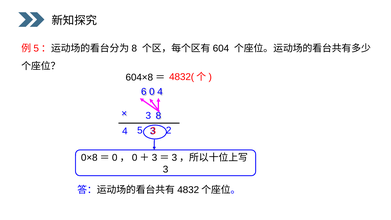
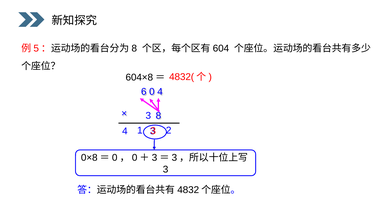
5: 5 -> 1
